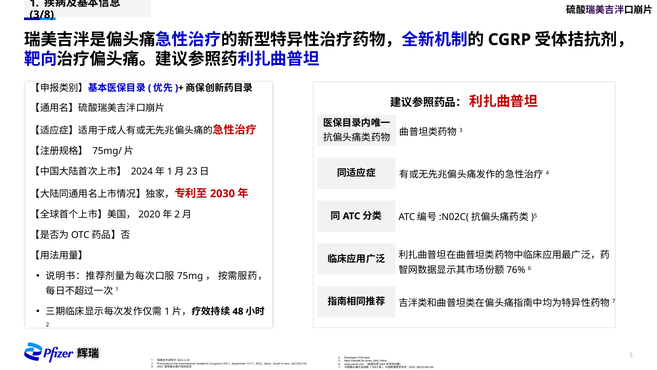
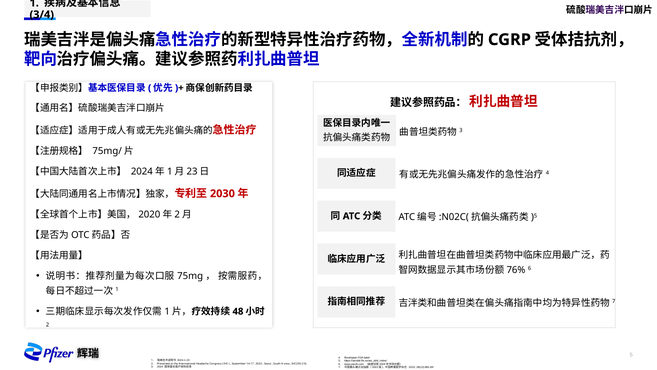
3/8: 3/8 -> 3/4
